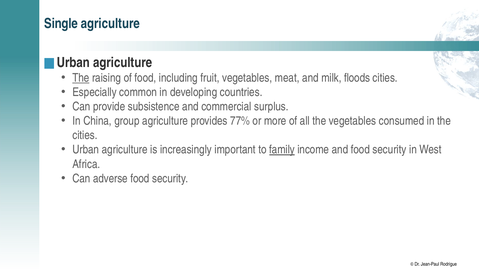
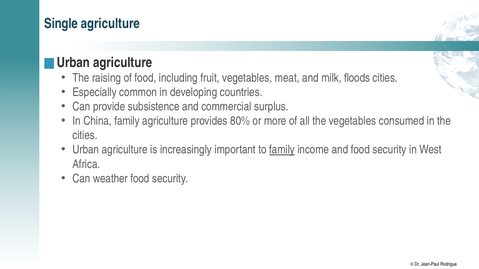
The at (81, 78) underline: present -> none
China group: group -> family
77%: 77% -> 80%
adverse: adverse -> weather
